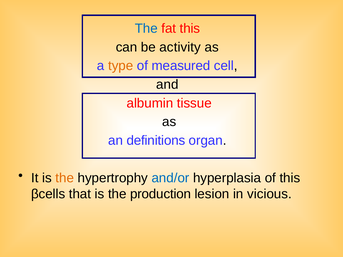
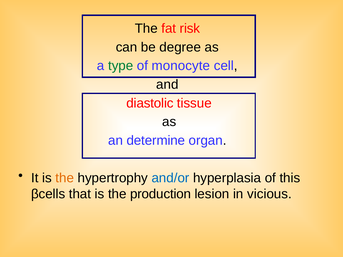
The at (146, 29) colour: blue -> black
fat this: this -> risk
activity: activity -> degree
type colour: orange -> green
measured: measured -> monocyte
albumin: albumin -> diastolic
definitions: definitions -> determine
